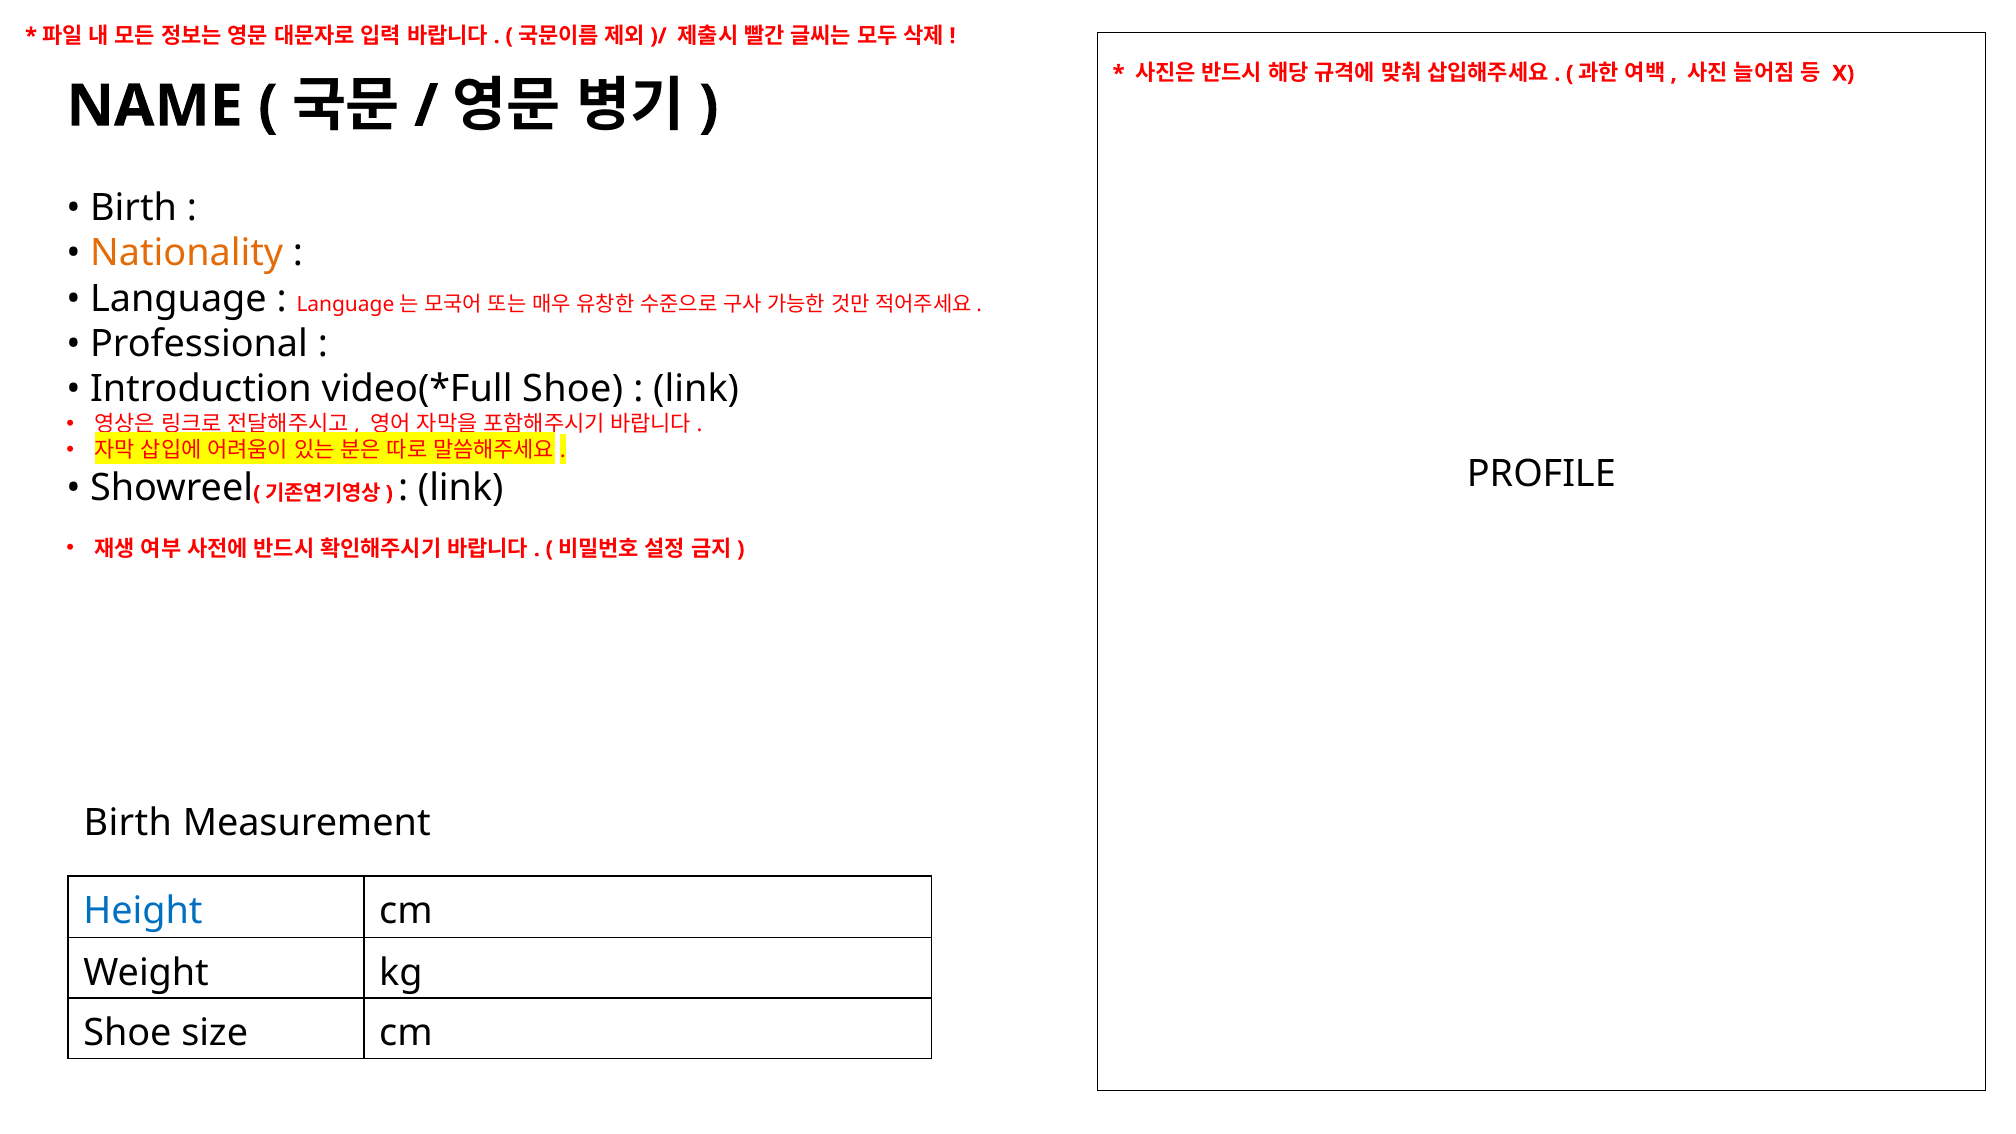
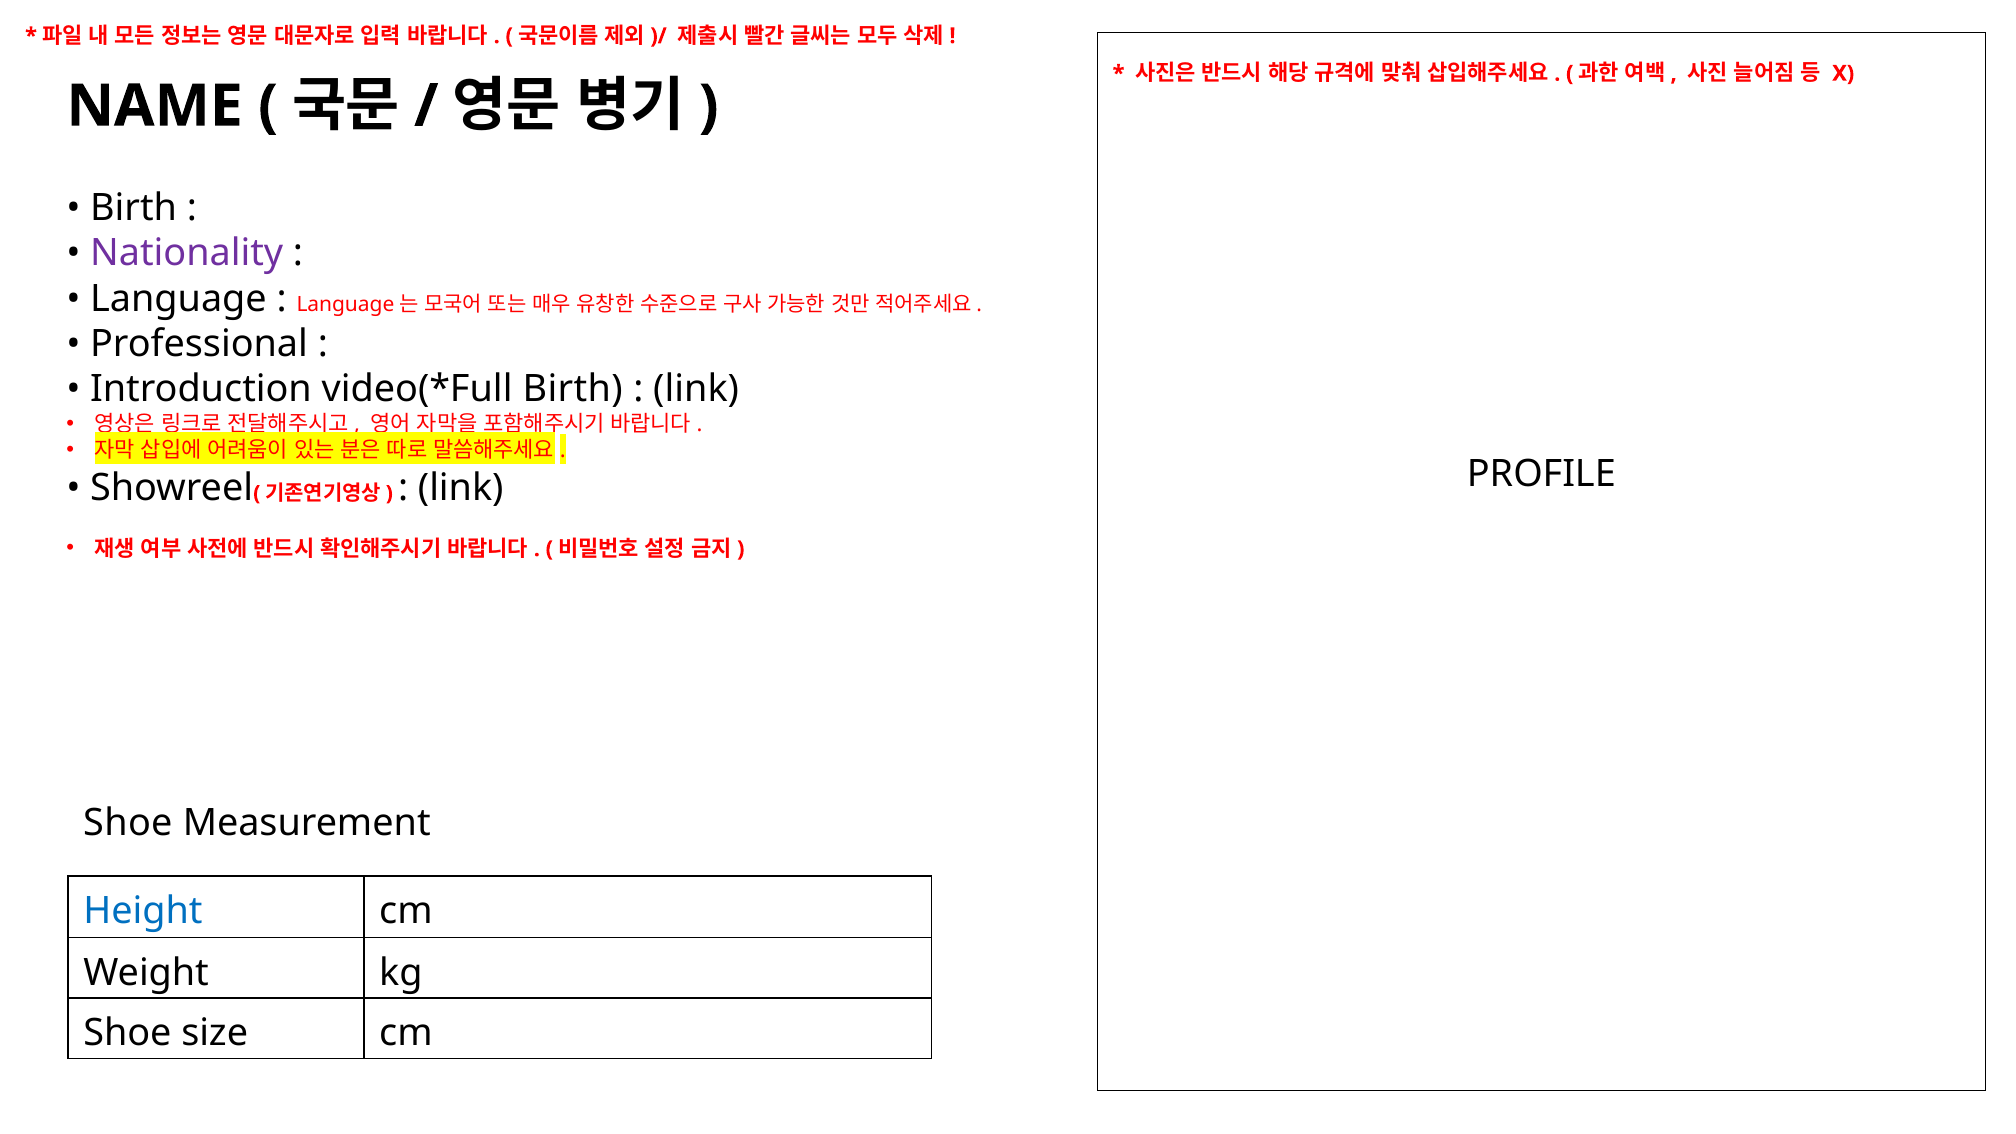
Nationality colour: orange -> purple
Shoe at (573, 389): Shoe -> Birth
Birth at (128, 823): Birth -> Shoe
